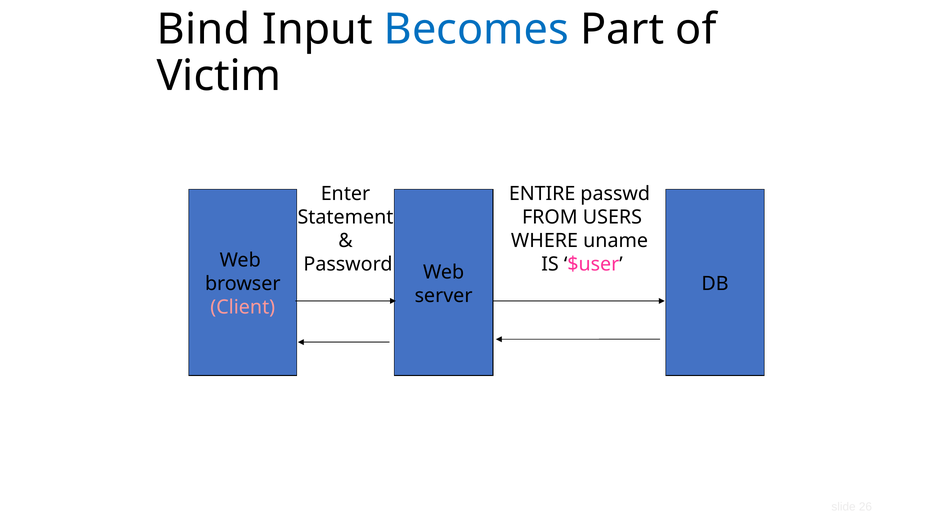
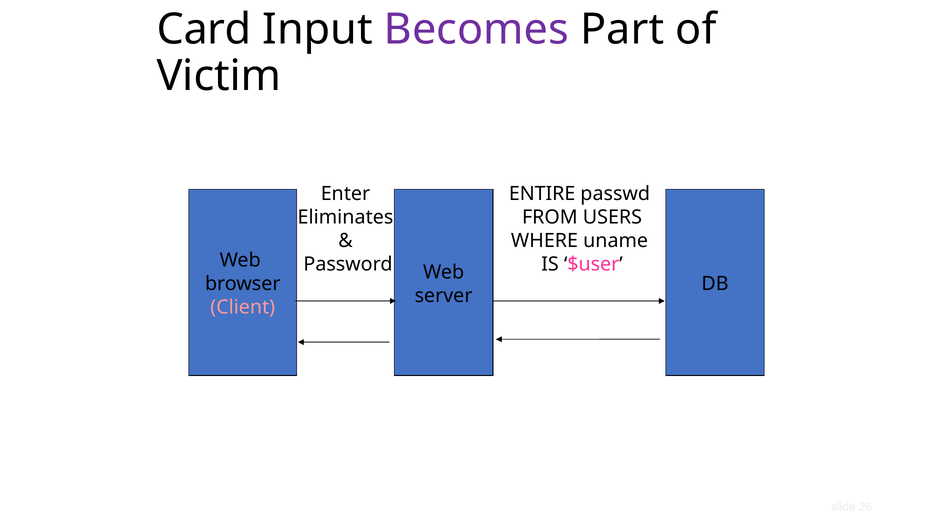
Bind: Bind -> Card
Becomes colour: blue -> purple
Statement: Statement -> Eliminates
